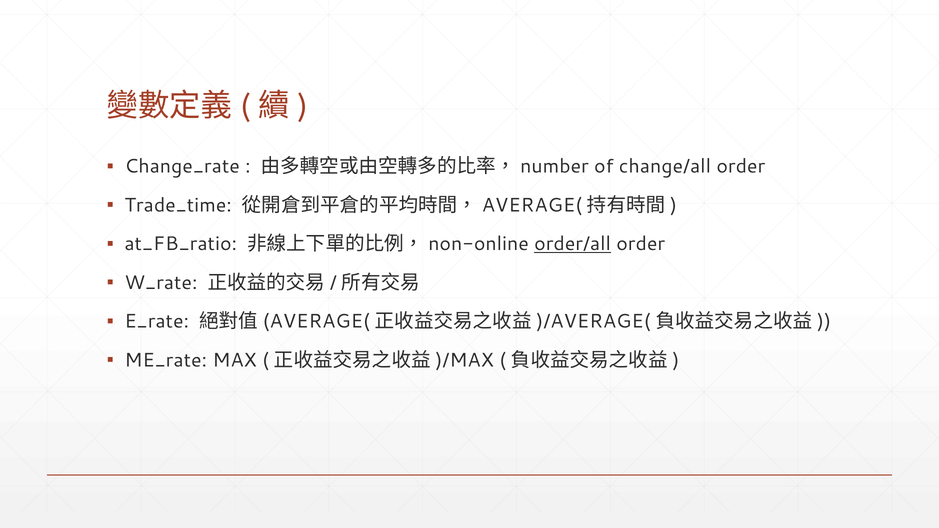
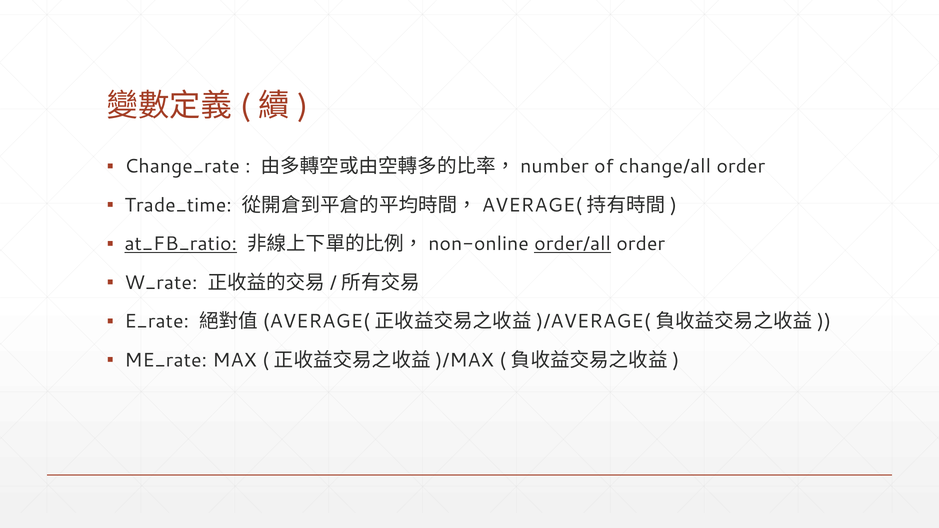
at_FB_ratio underline: none -> present
